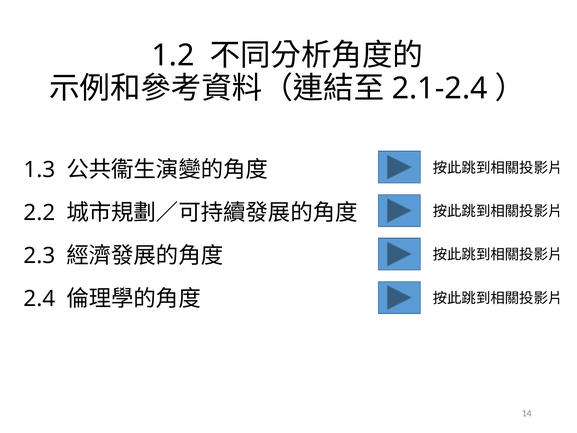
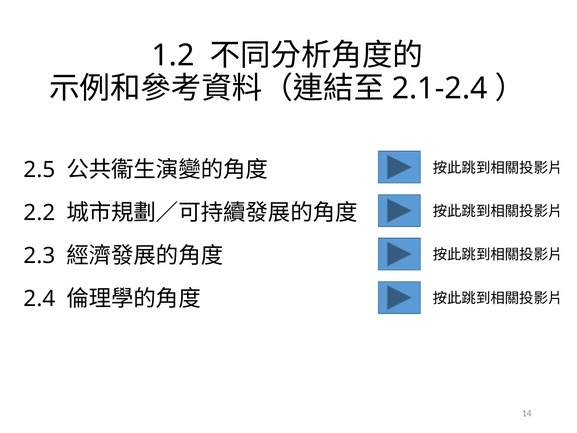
1.3: 1.3 -> 2.5
